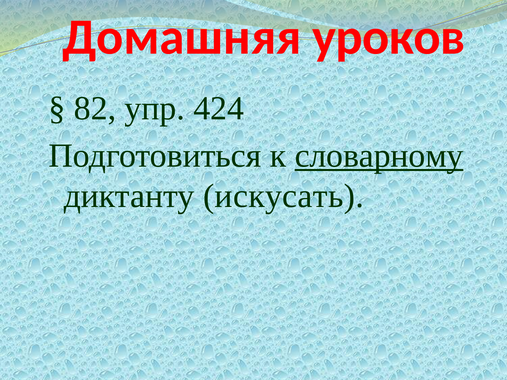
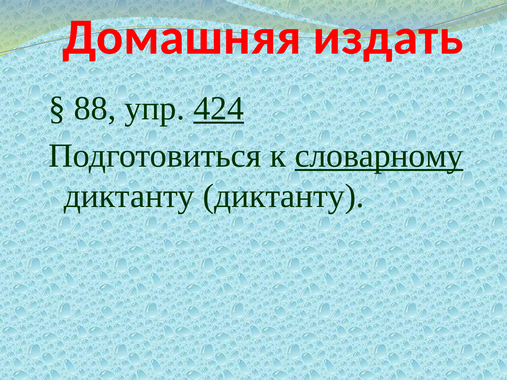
уроков: уроков -> издать
82: 82 -> 88
424 underline: none -> present
диктанту искусать: искусать -> диктанту
